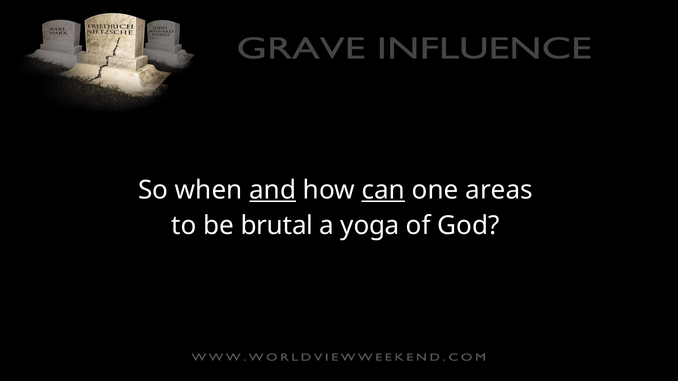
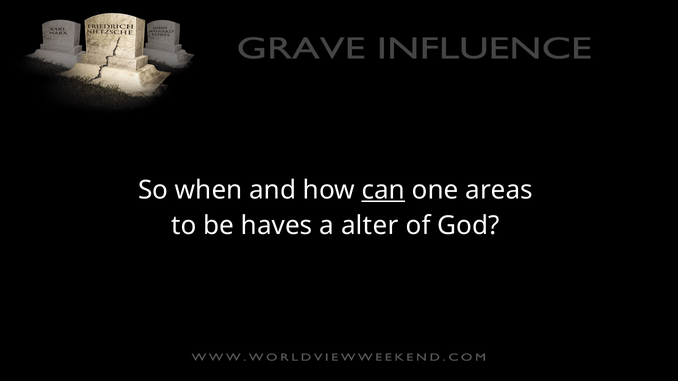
and underline: present -> none
brutal: brutal -> haves
yoga: yoga -> alter
